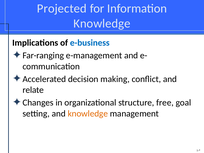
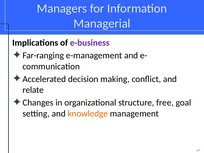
Projected: Projected -> Managers
Knowledge at (102, 24): Knowledge -> Managerial
e-business colour: blue -> purple
